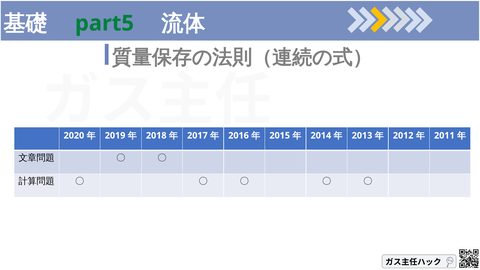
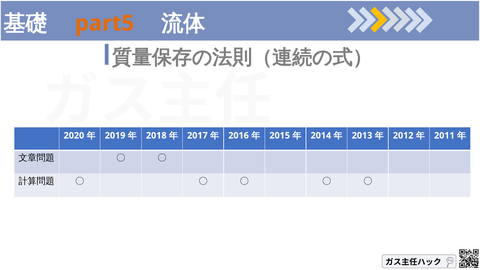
part5 colour: green -> orange
